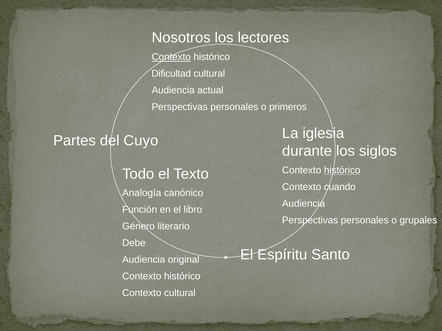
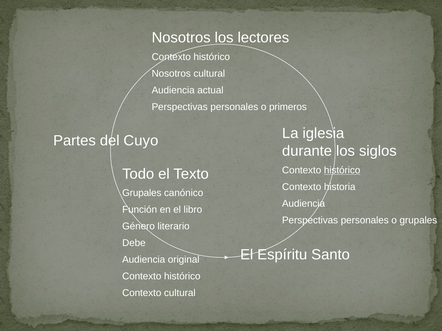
Contexto at (171, 57) underline: present -> none
Dificultad at (171, 74): Dificultad -> Nosotros
cuando: cuando -> historia
Analogía at (142, 193): Analogía -> Grupales
